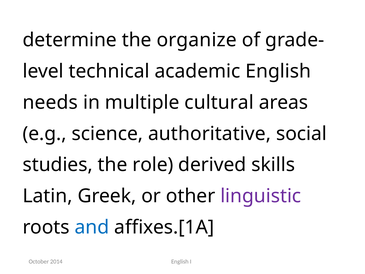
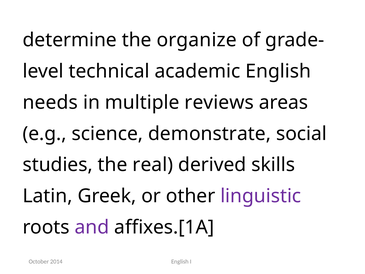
cultural: cultural -> reviews
authoritative: authoritative -> demonstrate
role: role -> real
and colour: blue -> purple
